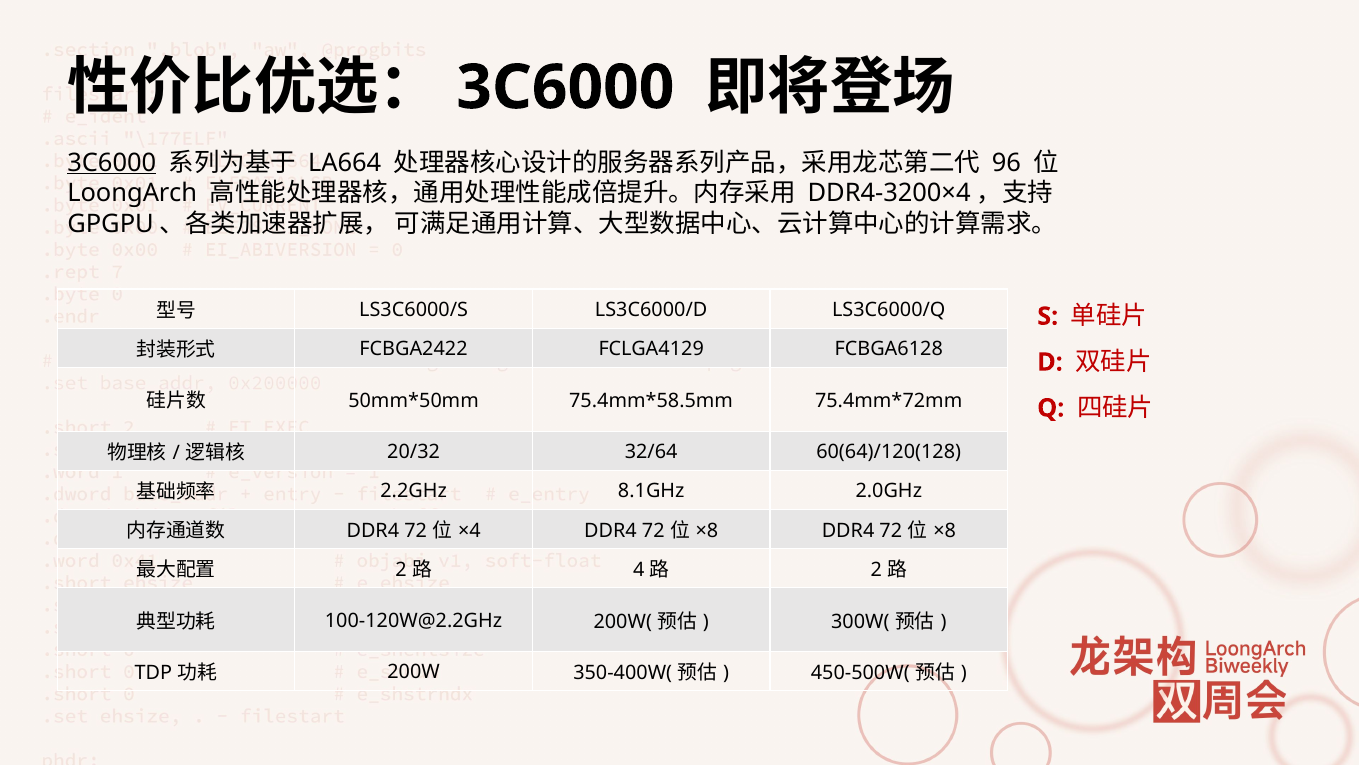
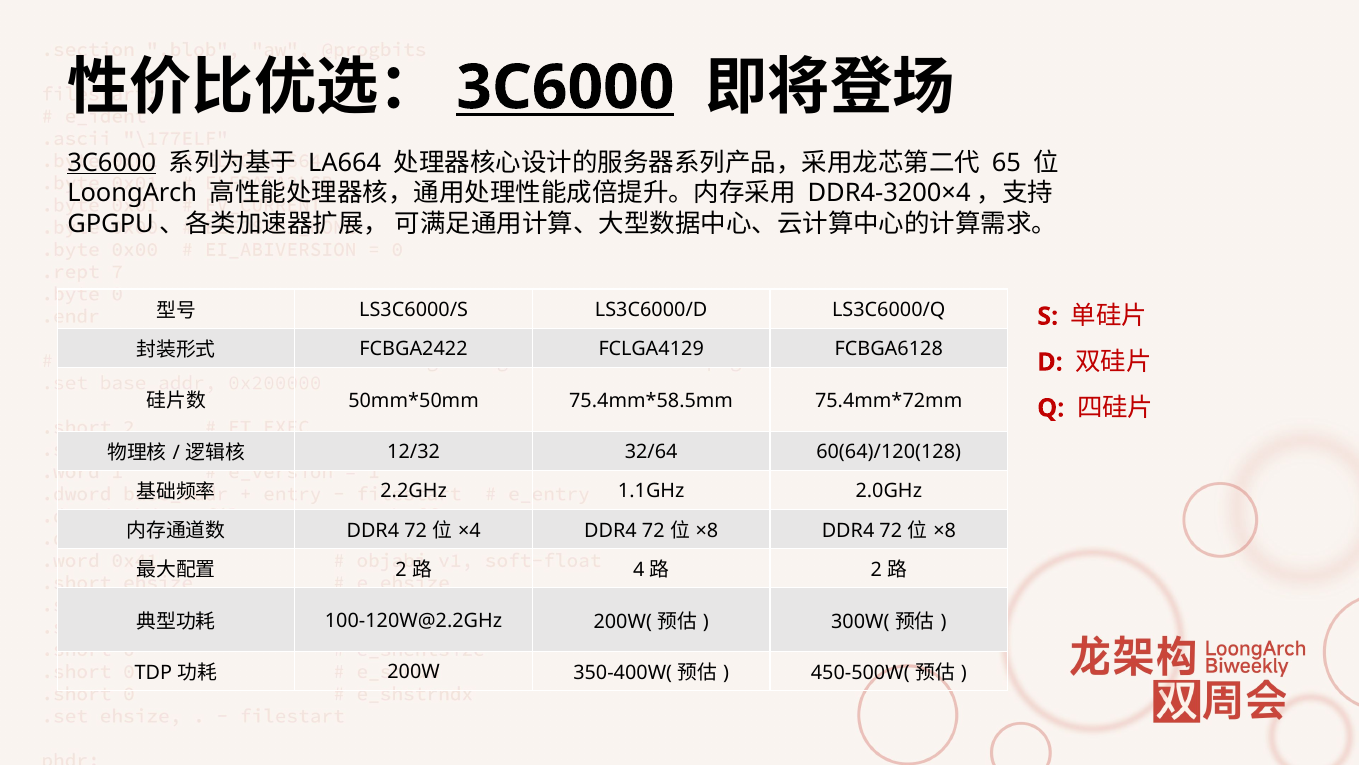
3C6000 at (565, 88) underline: none -> present
96: 96 -> 65
20/32: 20/32 -> 12/32
8.1GHz: 8.1GHz -> 1.1GHz
